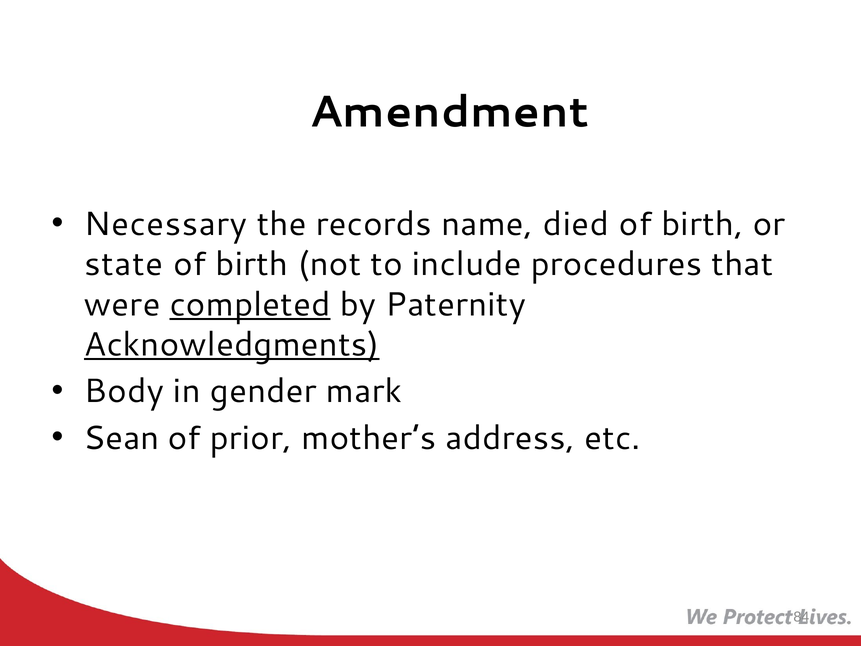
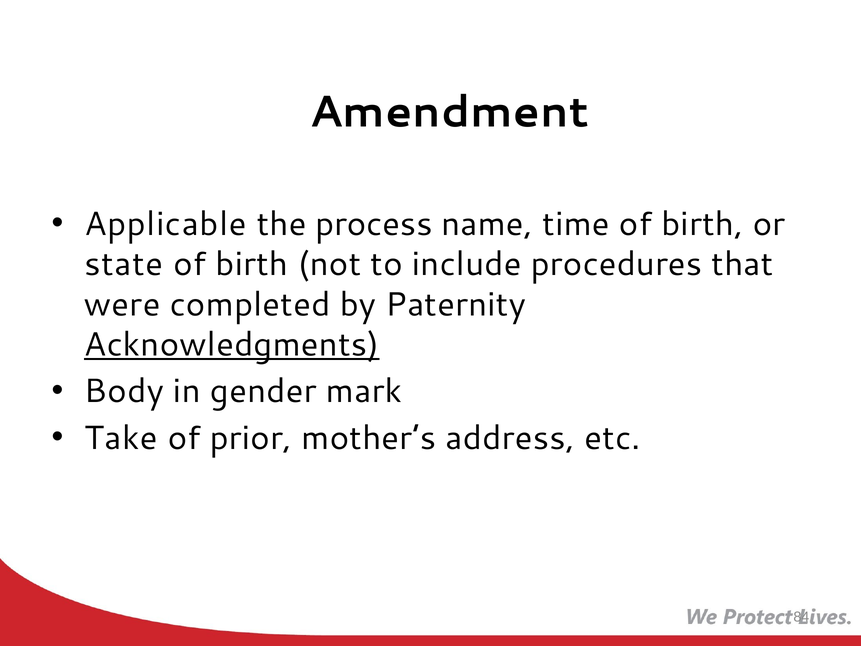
Necessary: Necessary -> Applicable
records: records -> process
died: died -> time
completed underline: present -> none
Sean: Sean -> Take
